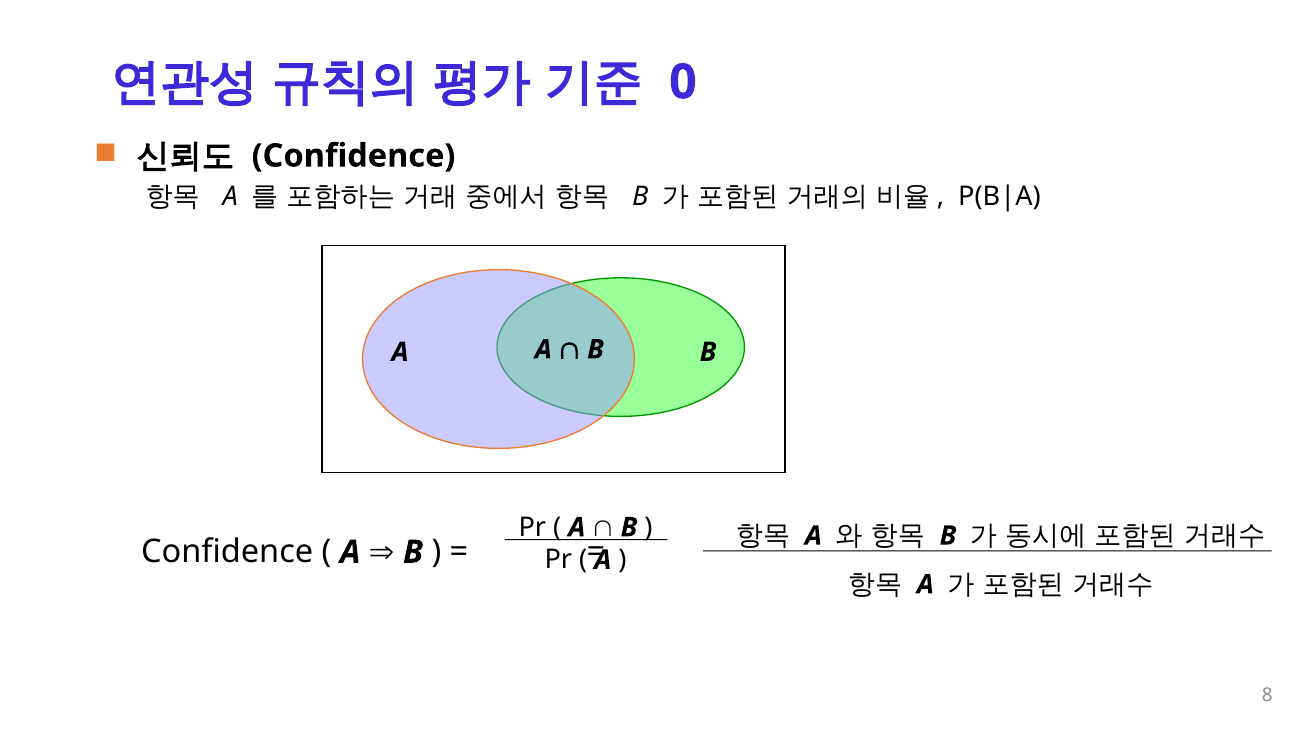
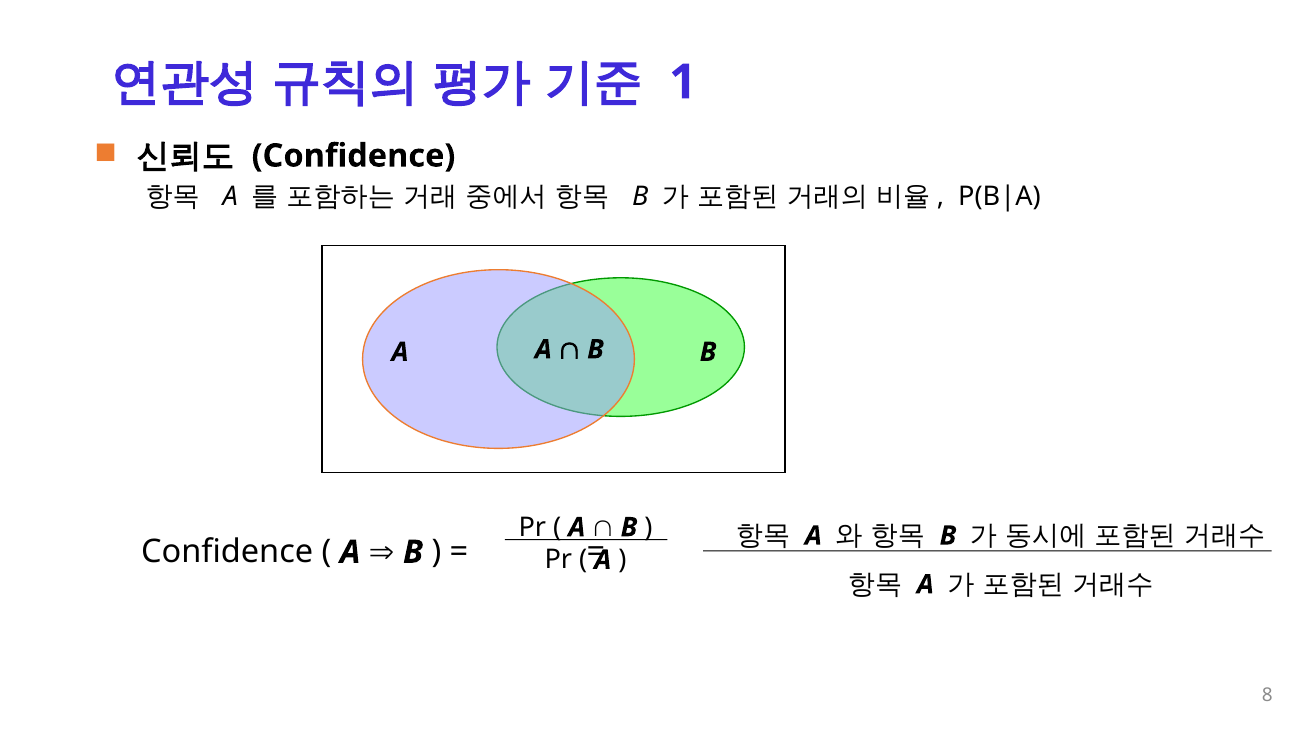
0: 0 -> 1
